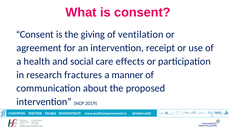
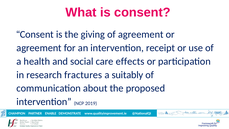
of ventilation: ventilation -> agreement
manner: manner -> suitably
